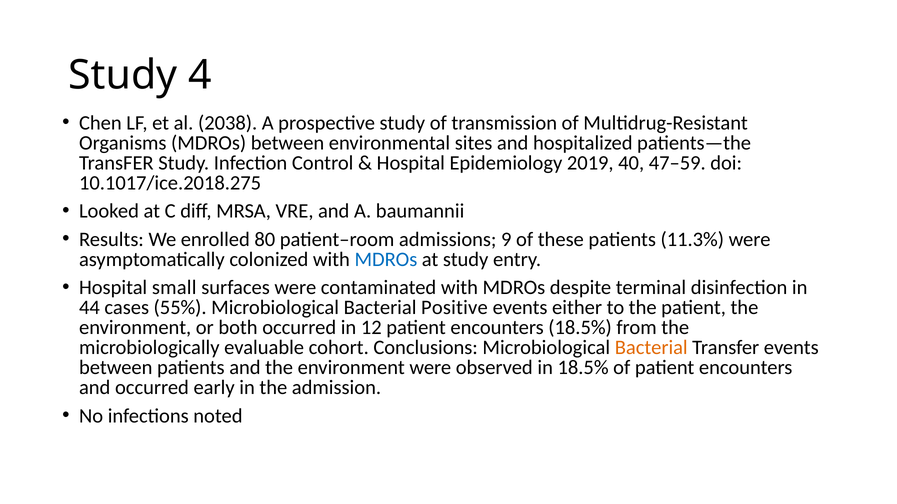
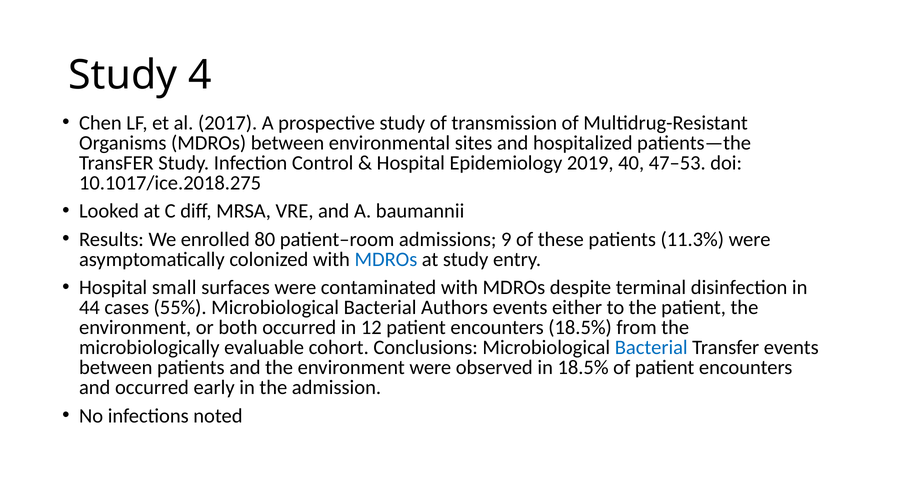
2038: 2038 -> 2017
47–59: 47–59 -> 47–53
Positive: Positive -> Authors
Bacterial at (651, 348) colour: orange -> blue
